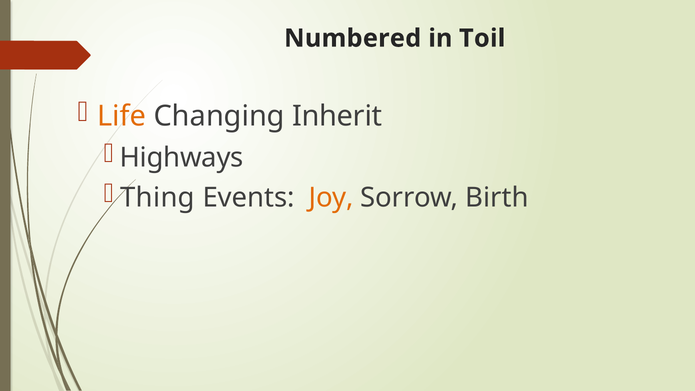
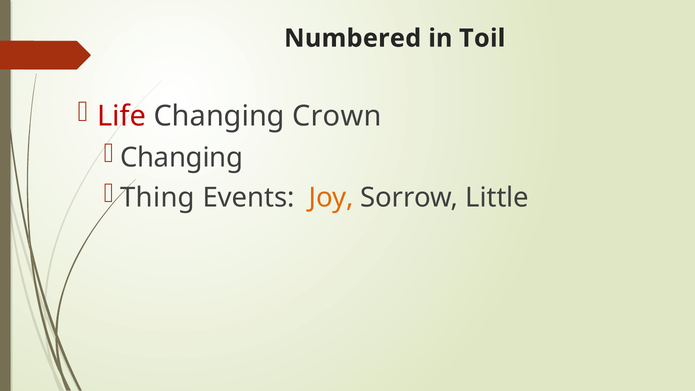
Life colour: orange -> red
Inherit: Inherit -> Crown
Highways at (182, 157): Highways -> Changing
Birth: Birth -> Little
